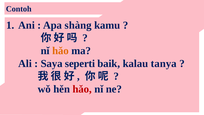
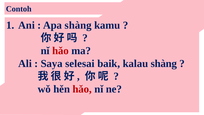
hǎo at (61, 51) colour: orange -> red
seperti: seperti -> selesai
kalau tanya: tanya -> shàng
